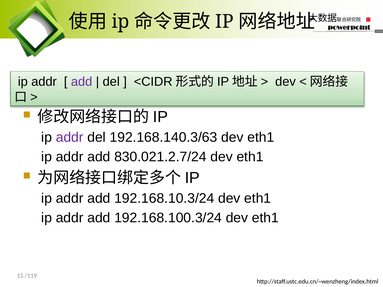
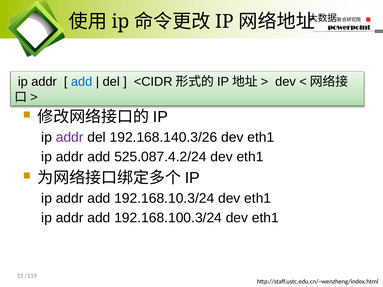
add at (82, 82) colour: purple -> blue
192.168.140.3/63: 192.168.140.3/63 -> 192.168.140.3/26
830.021.2.7/24: 830.021.2.7/24 -> 525.087.4.2/24
